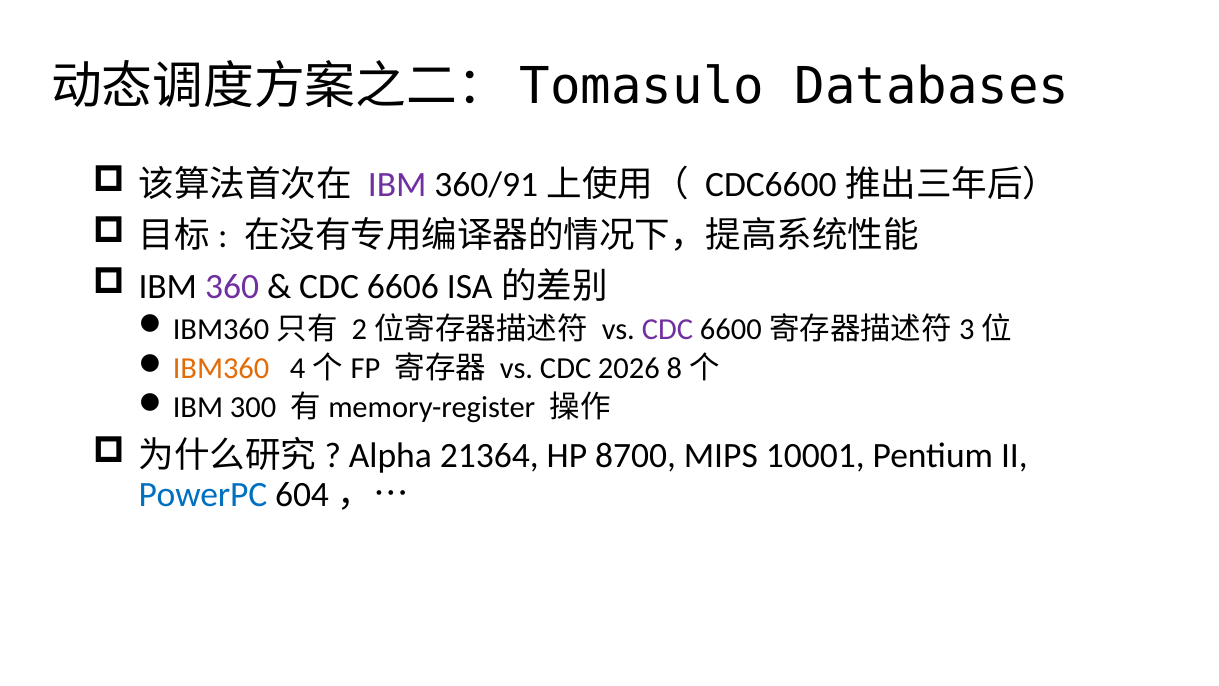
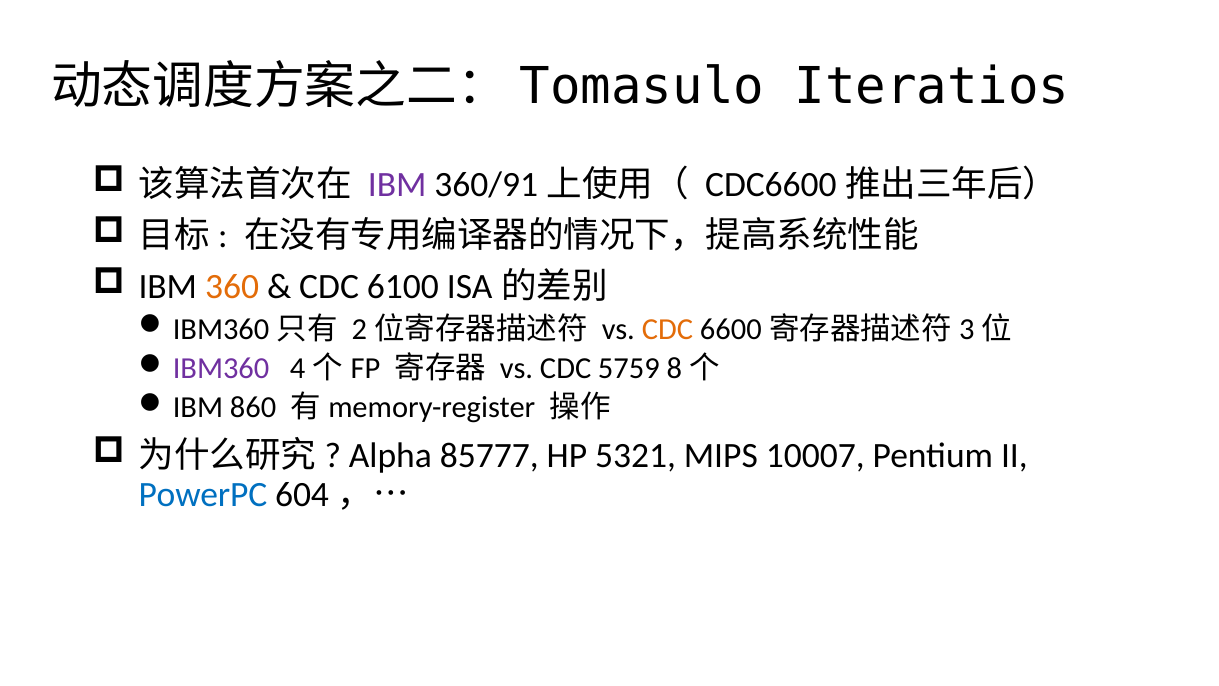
Databases: Databases -> Iteratios
360 colour: purple -> orange
6606: 6606 -> 6100
CDC at (667, 329) colour: purple -> orange
IBM360 colour: orange -> purple
2026: 2026 -> 5759
300: 300 -> 860
21364: 21364 -> 85777
8700: 8700 -> 5321
10001: 10001 -> 10007
